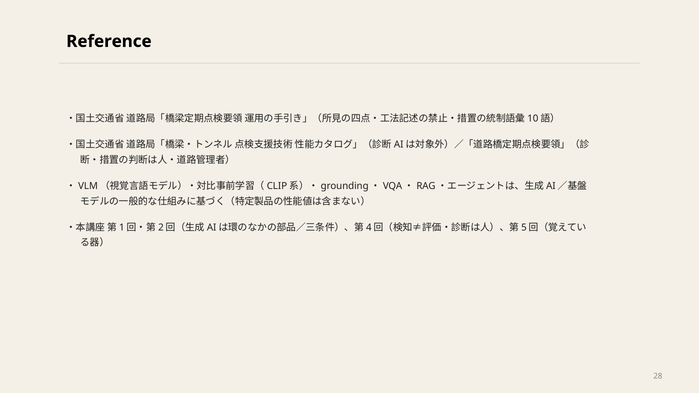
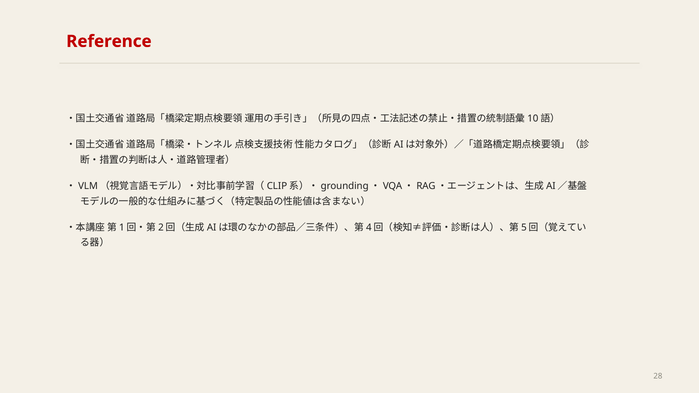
Reference colour: black -> red
